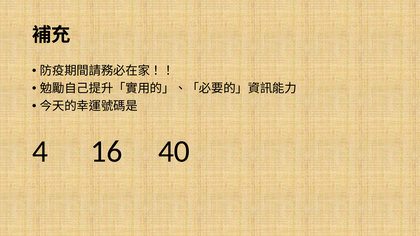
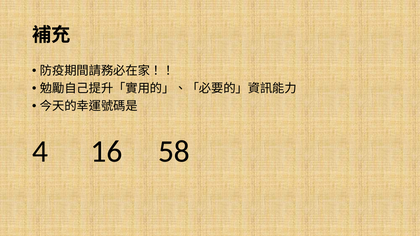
40: 40 -> 58
